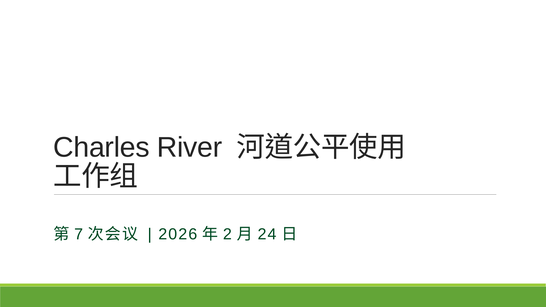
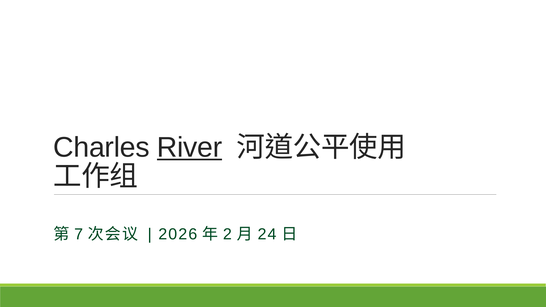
River underline: none -> present
